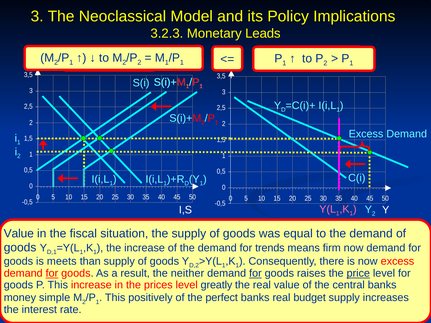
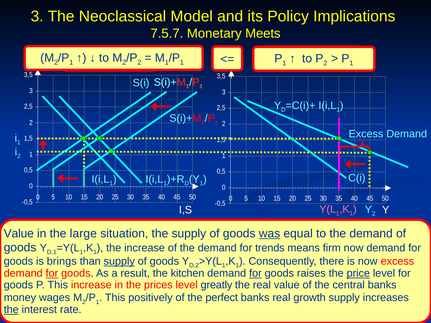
3.2.3: 3.2.3 -> 7.5.7
Leads: Leads -> Meets
fiscal: fiscal -> large
was underline: none -> present
meets: meets -> brings
supply at (119, 261) underline: none -> present
neither: neither -> kitchen
simple: simple -> wages
budget: budget -> growth
the at (11, 310) underline: none -> present
